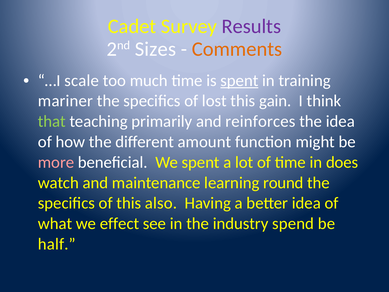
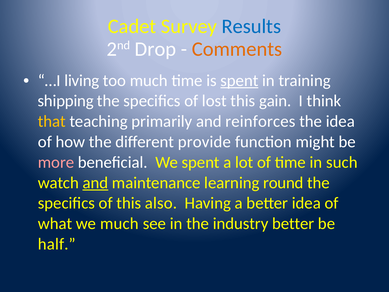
Results colour: purple -> blue
Sizes: Sizes -> Drop
scale: scale -> living
mariner: mariner -> shipping
that colour: light green -> yellow
amount: amount -> provide
does: does -> such
and at (95, 183) underline: none -> present
we effect: effect -> much
industry spend: spend -> better
